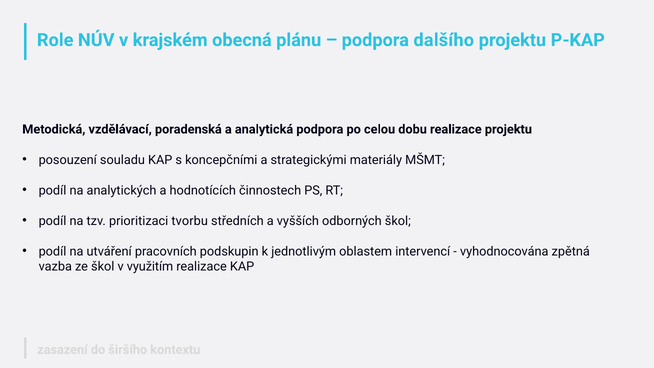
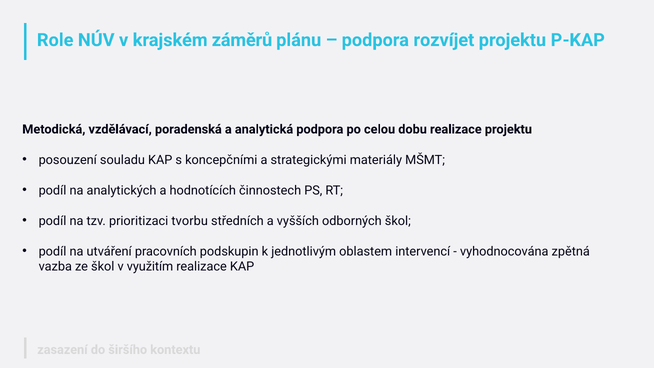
obecná: obecná -> záměrů
dalšího: dalšího -> rozvíjet
